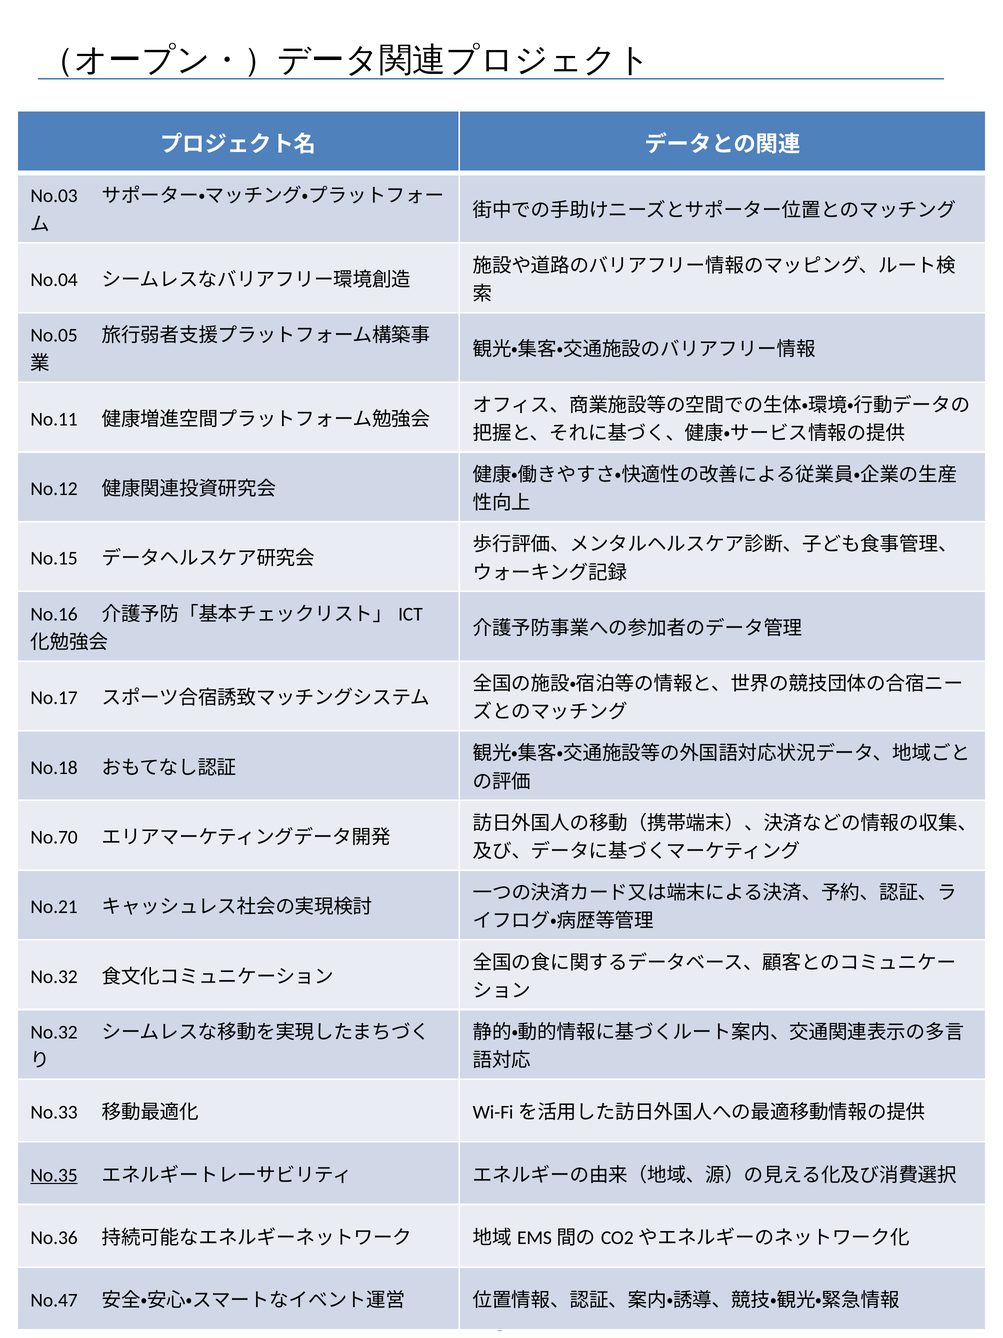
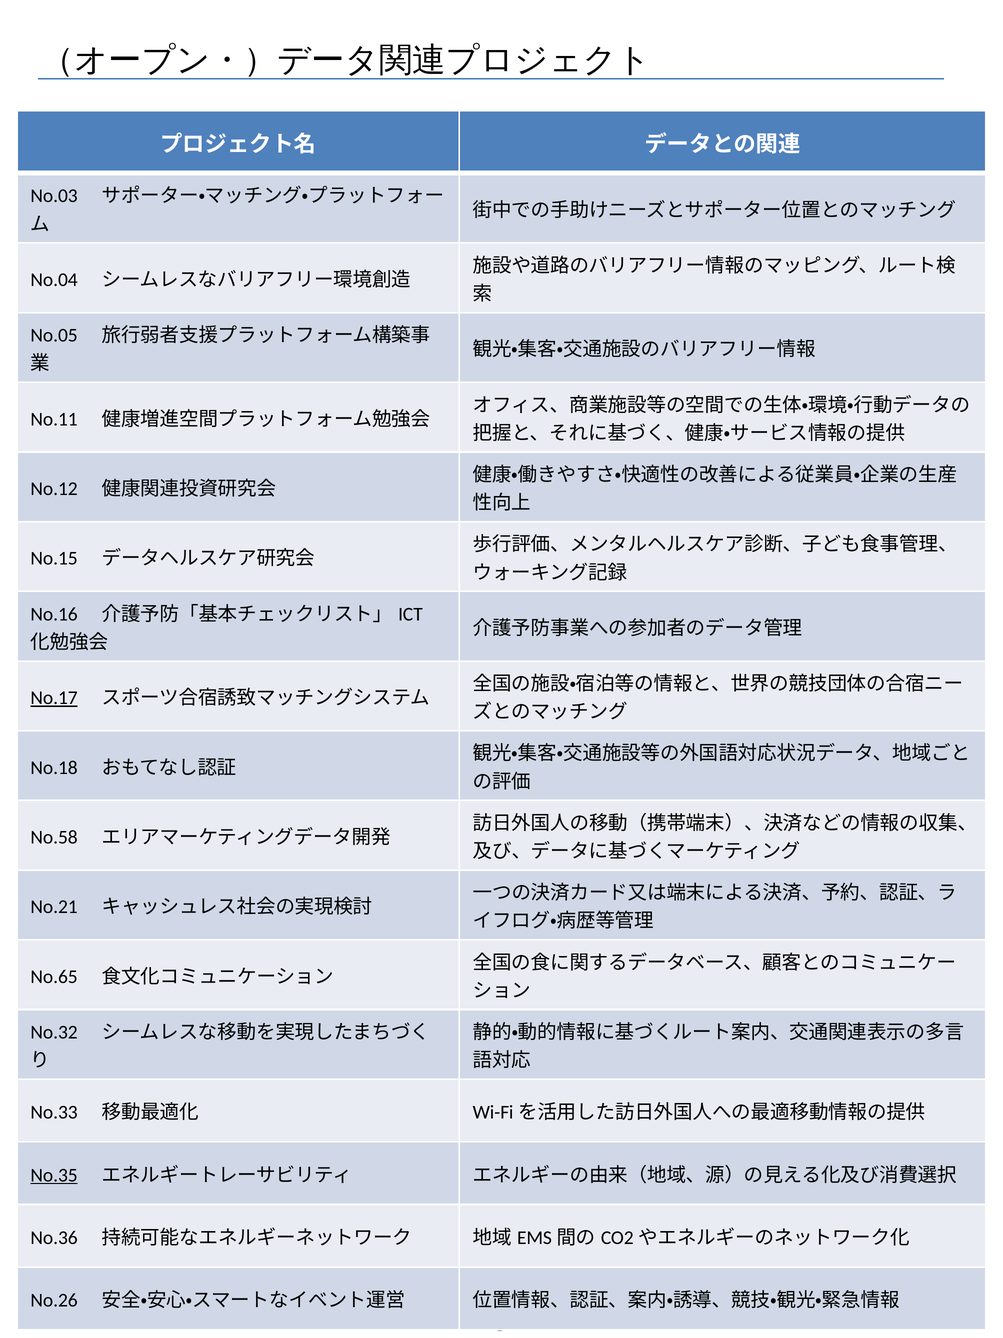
No.17 underline: none -> present
No.70: No.70 -> No.58
No.32 at (54, 976): No.32 -> No.65
No.47: No.47 -> No.26
